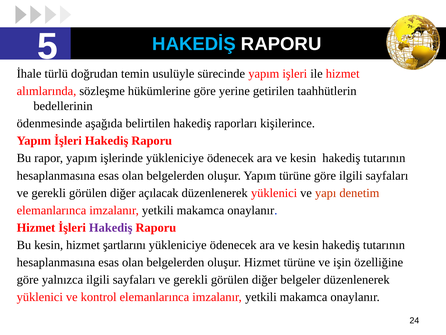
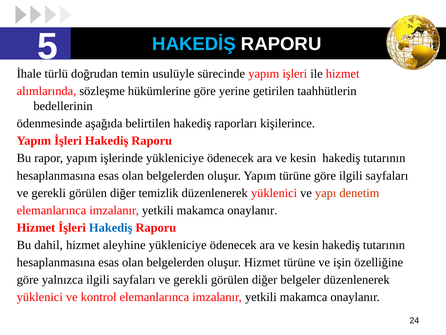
açılacak: açılacak -> temizlik
Hakediş at (111, 227) colour: purple -> blue
Bu kesin: kesin -> dahil
şartlarını: şartlarını -> aleyhine
